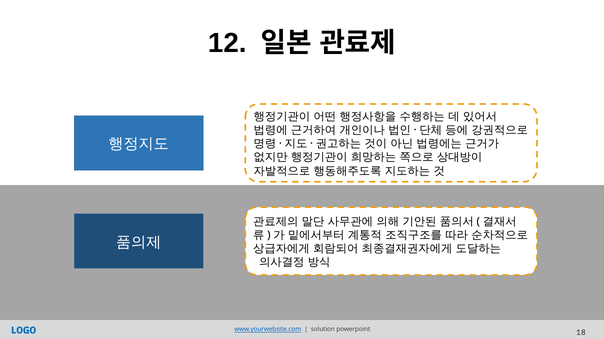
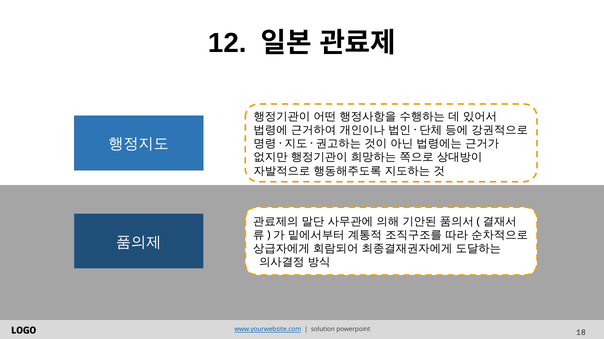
LOGO colour: blue -> black
